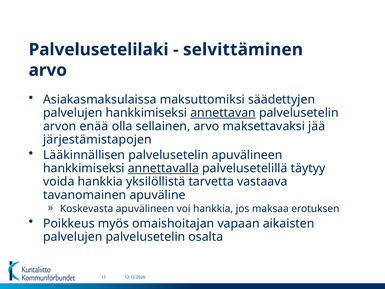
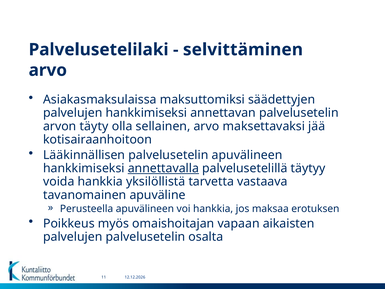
annettavan underline: present -> none
enää: enää -> täyty
järjestämistapojen: järjestämistapojen -> kotisairaanhoitoon
Koskevasta: Koskevasta -> Perusteella
